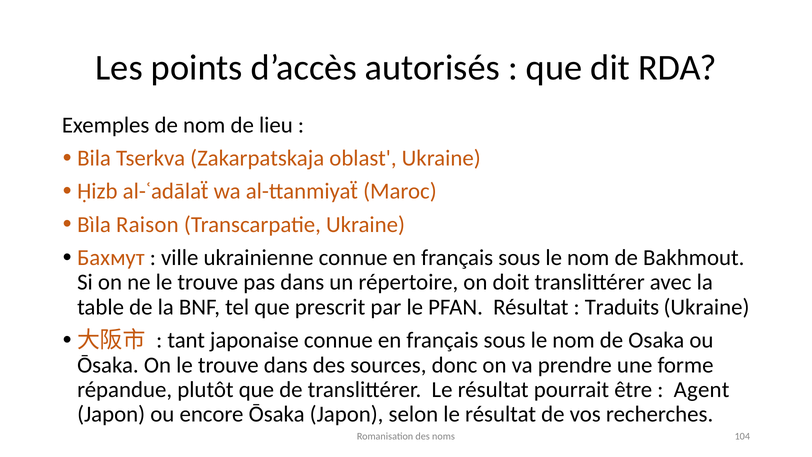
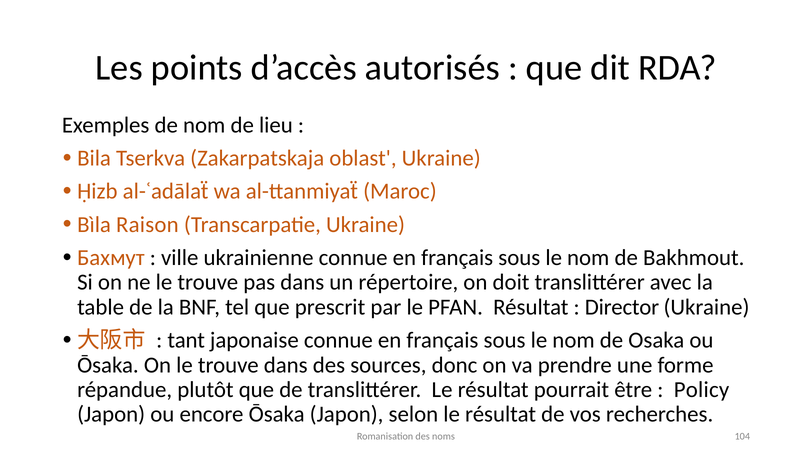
Traduits: Traduits -> Director
Agent: Agent -> Policy
